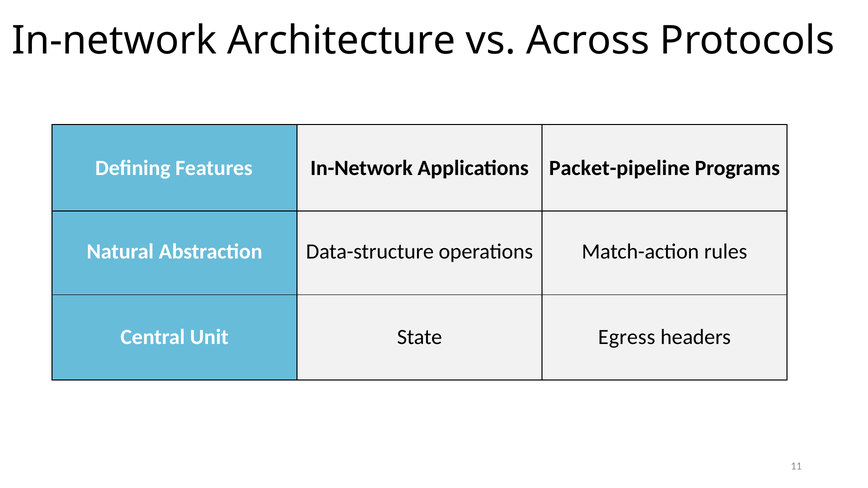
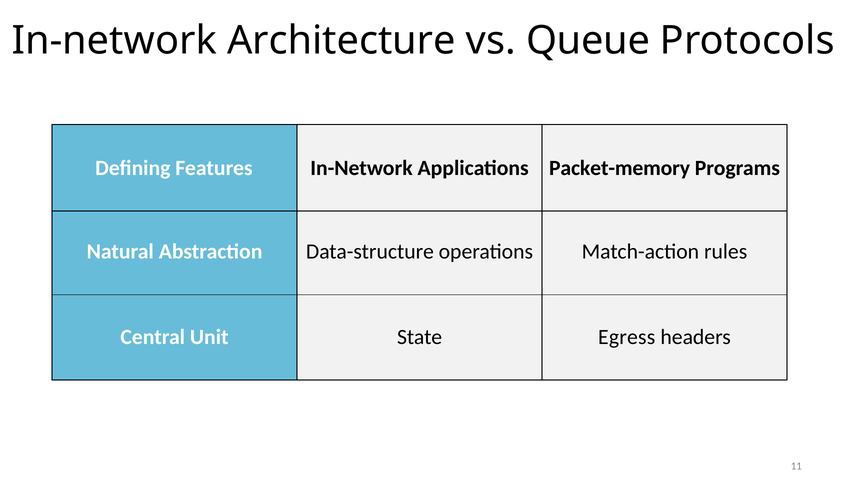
Across: Across -> Queue
Packet-pipeline: Packet-pipeline -> Packet-memory
